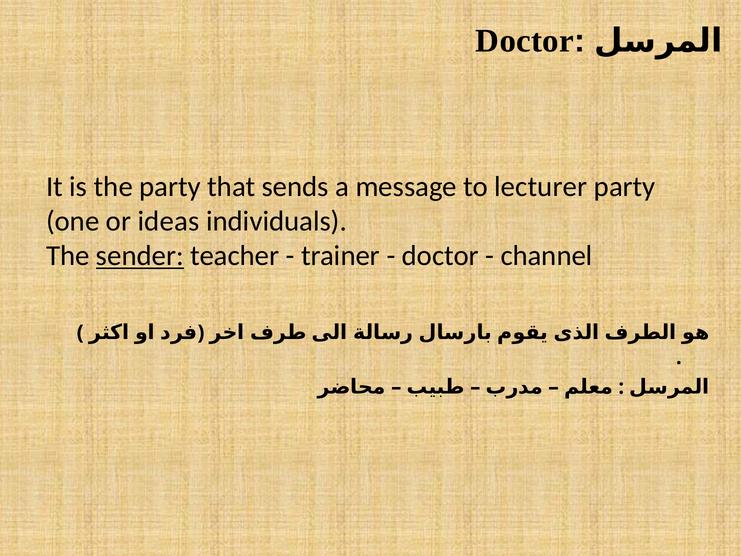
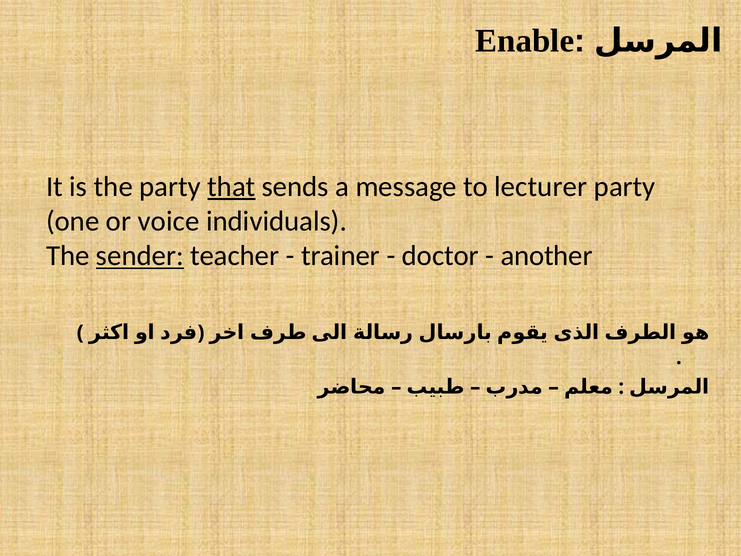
Doctor at (525, 41): Doctor -> Enable
that underline: none -> present
ideas: ideas -> voice
channel: channel -> another
